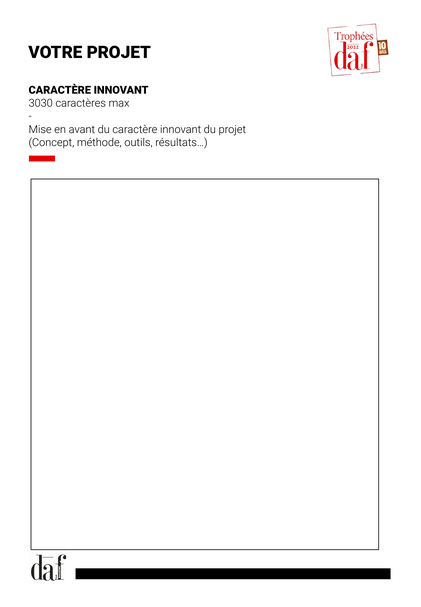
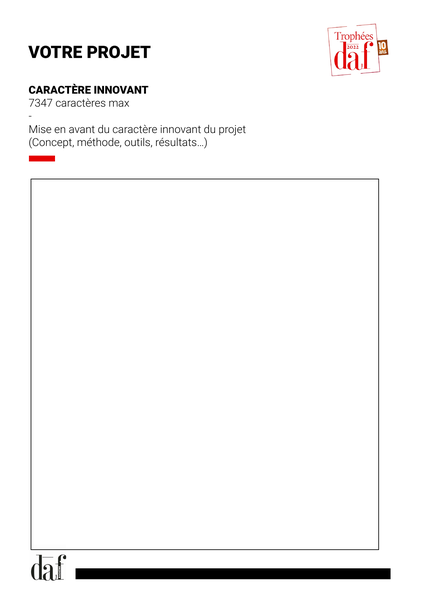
3030: 3030 -> 7347
